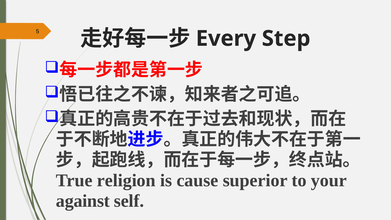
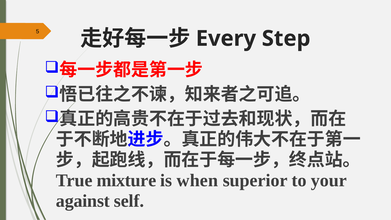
religion: religion -> mixture
cause: cause -> when
